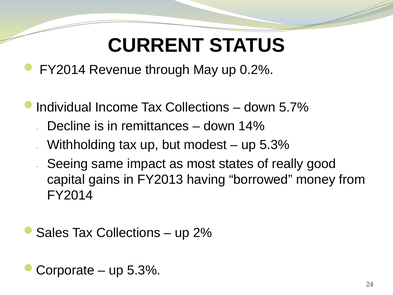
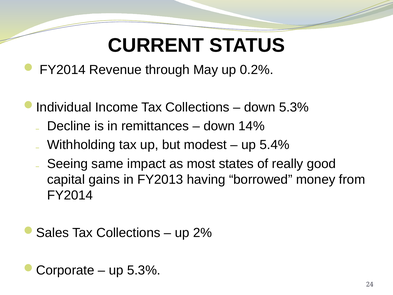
down 5.7%: 5.7% -> 5.3%
5.3% at (275, 145): 5.3% -> 5.4%
